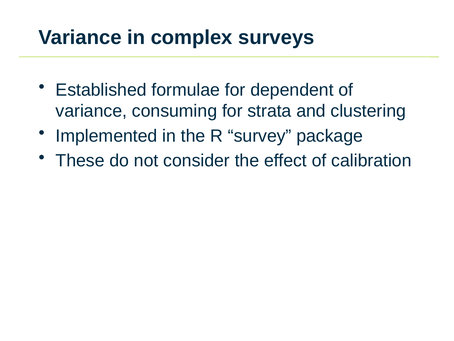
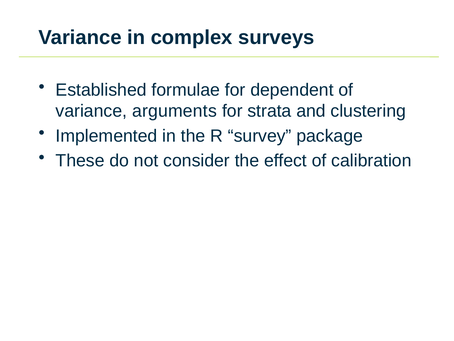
consuming: consuming -> arguments
